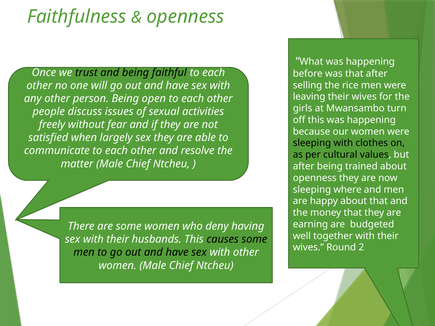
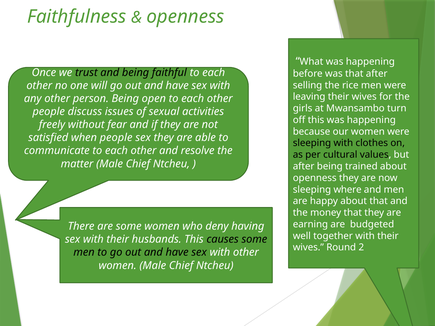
when largely: largely -> people
